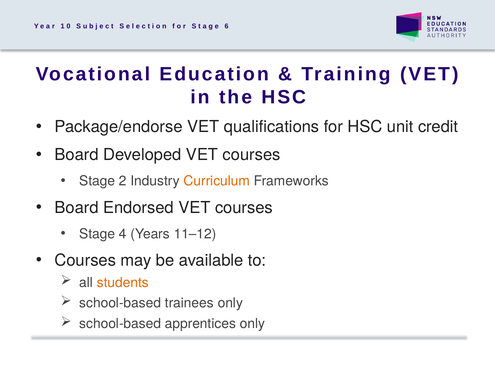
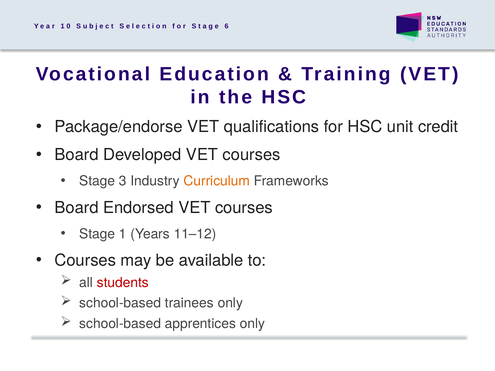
2: 2 -> 3
Stage 4: 4 -> 1
students colour: orange -> red
